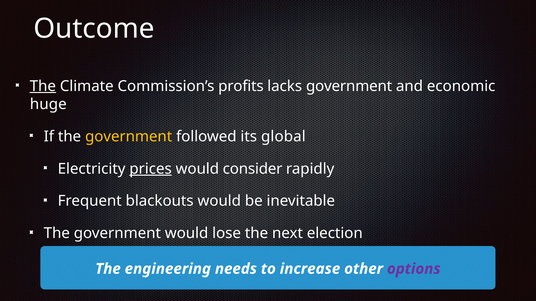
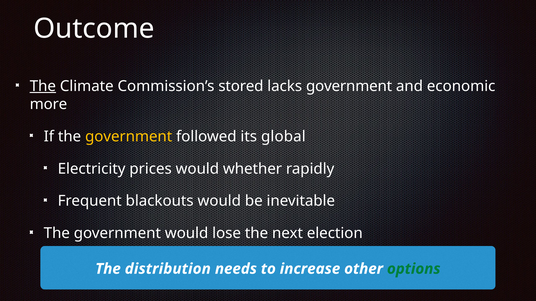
profits: profits -> stored
huge: huge -> more
prices underline: present -> none
consider: consider -> whether
engineering: engineering -> distribution
options colour: purple -> green
